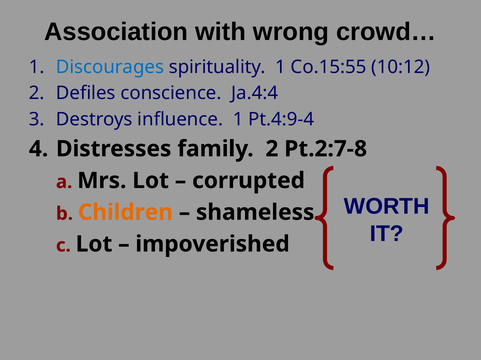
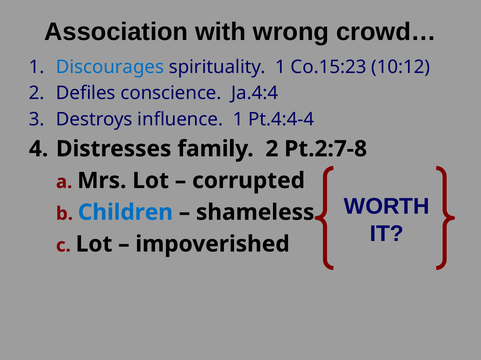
Co.15:55: Co.15:55 -> Co.15:23
Pt.4:9-4: Pt.4:9-4 -> Pt.4:4-4
Children colour: orange -> blue
